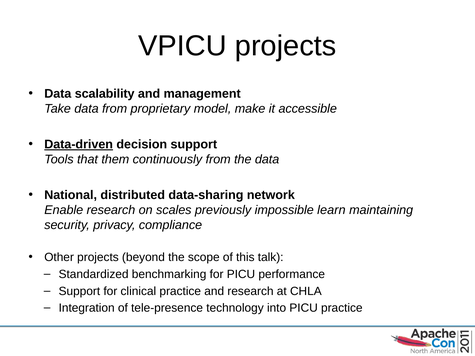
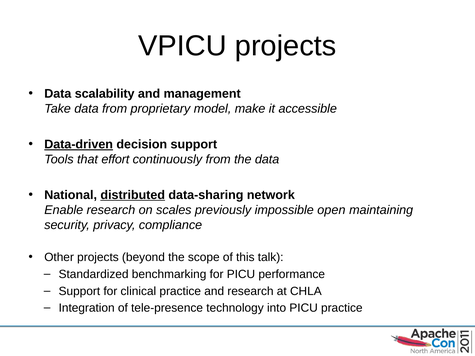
them: them -> effort
distributed underline: none -> present
learn: learn -> open
